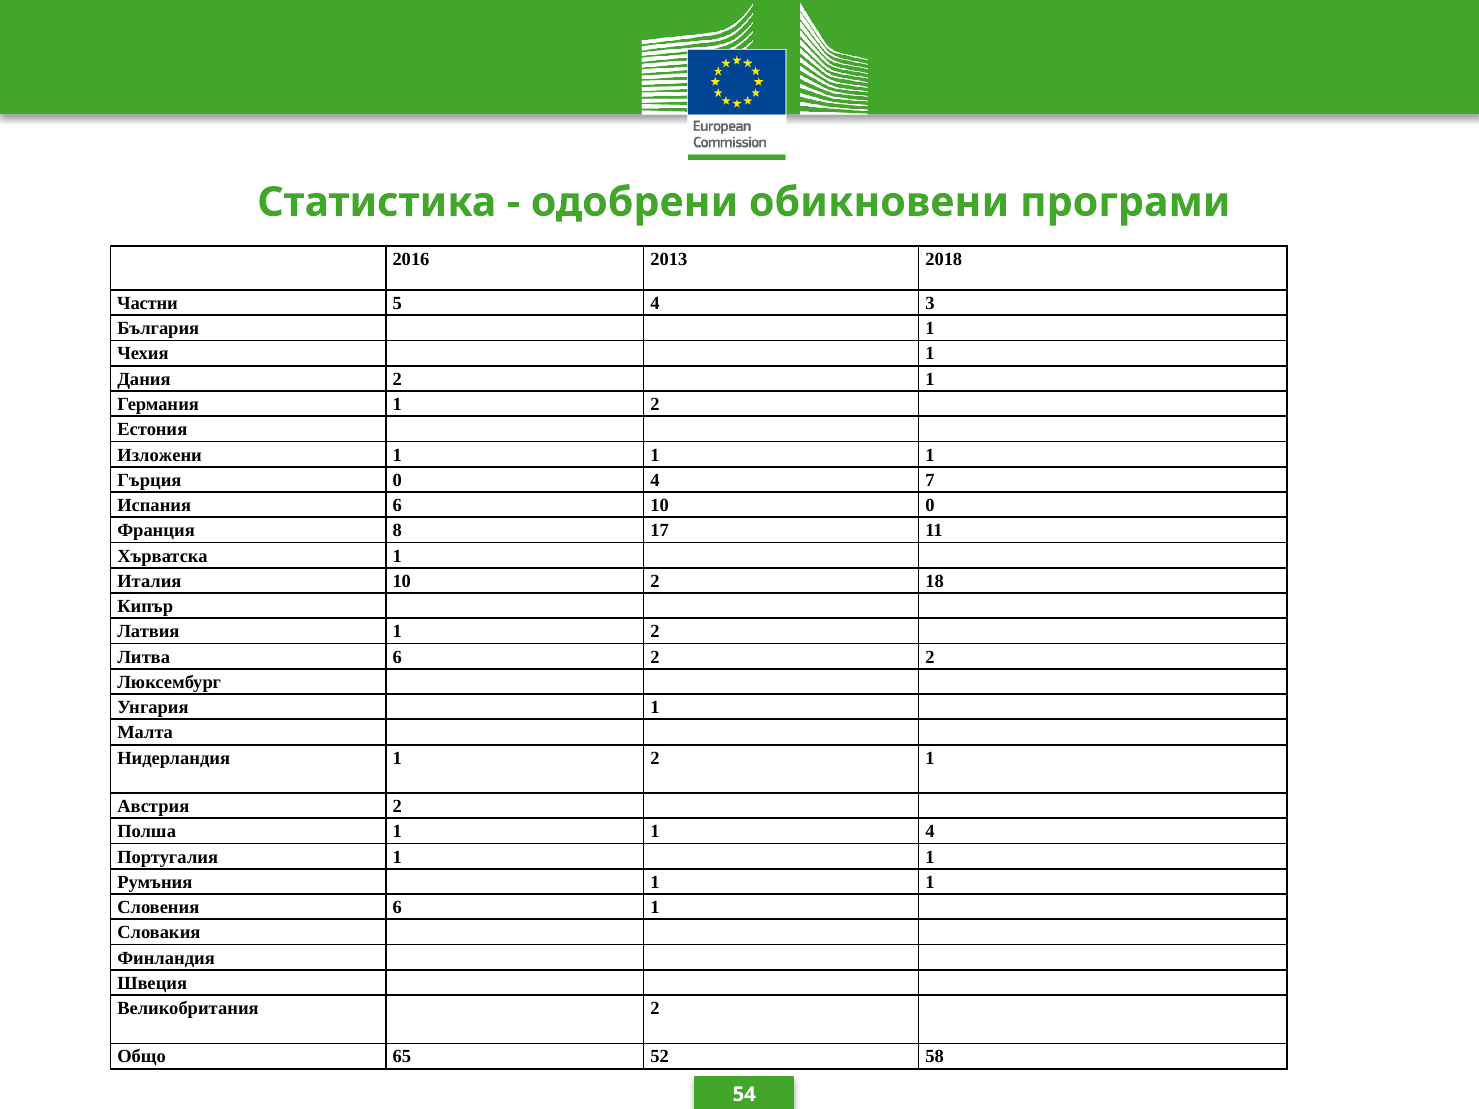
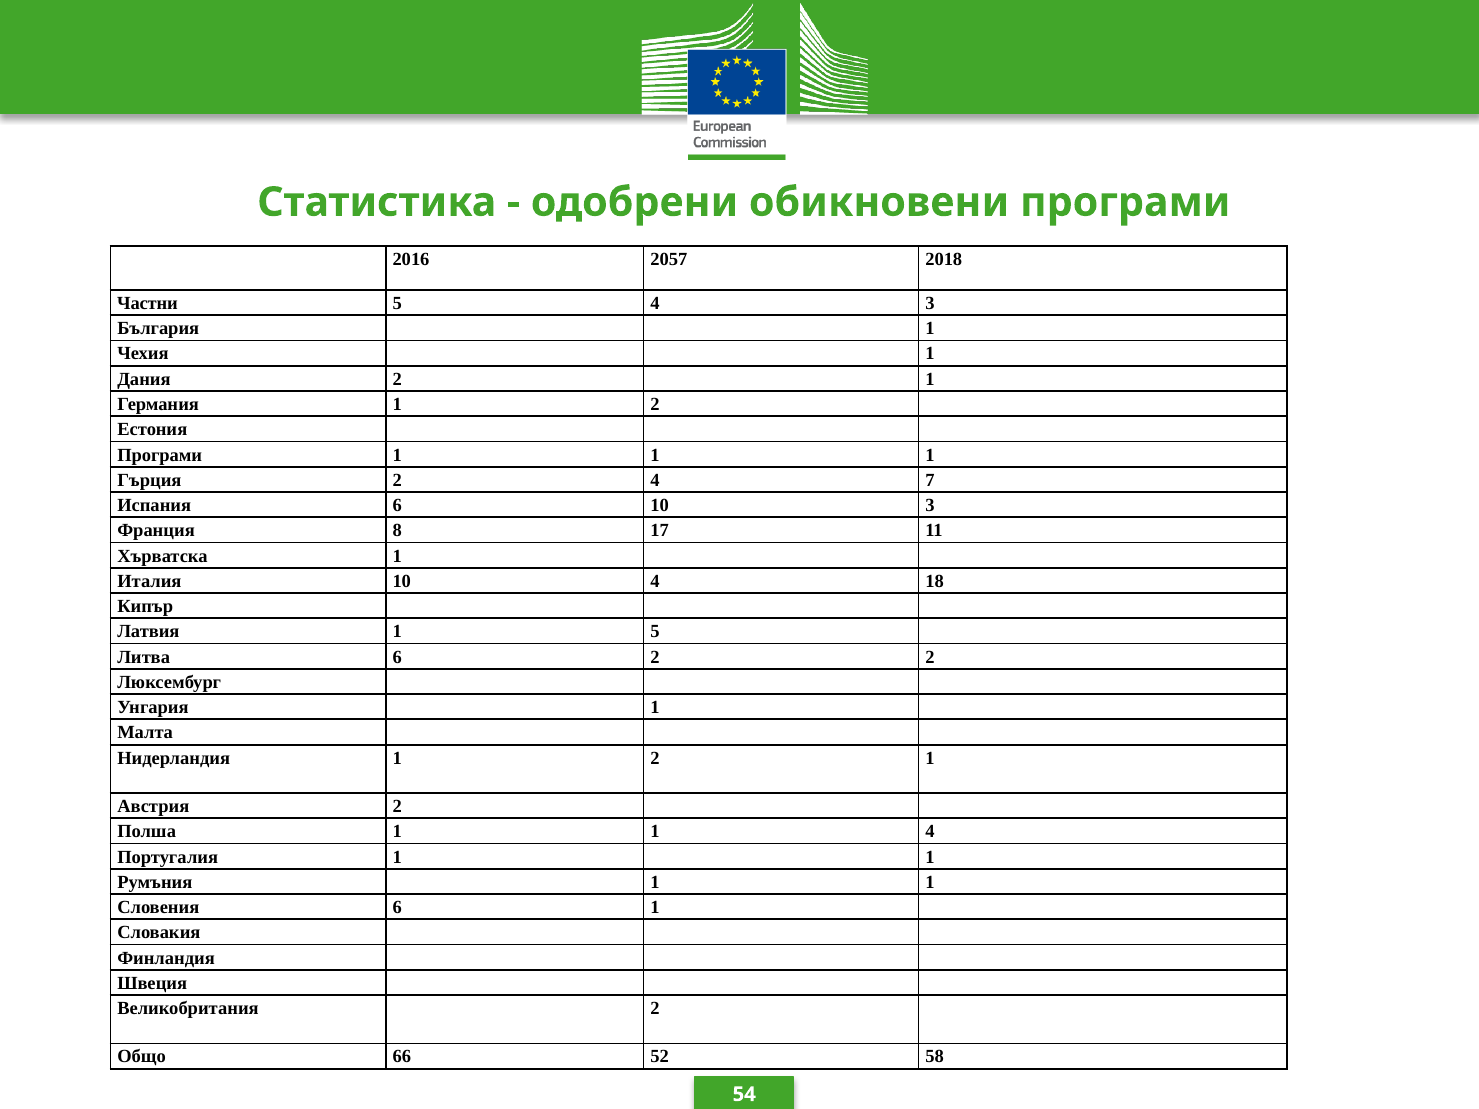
2013: 2013 -> 2057
Изложени at (160, 455): Изложени -> Програми
Гърция 0: 0 -> 2
10 0: 0 -> 3
10 2: 2 -> 4
Латвия 1 2: 2 -> 5
65: 65 -> 66
